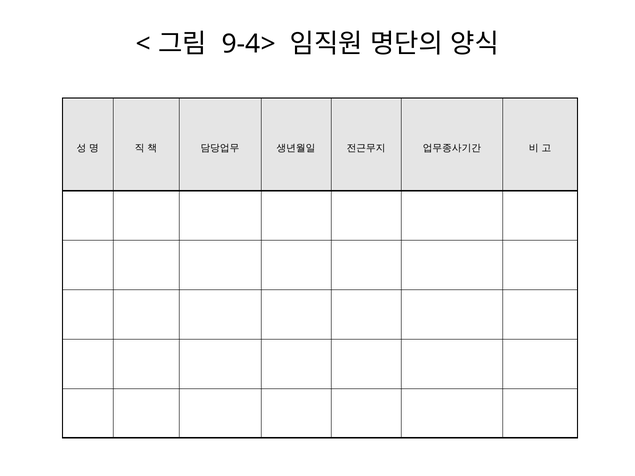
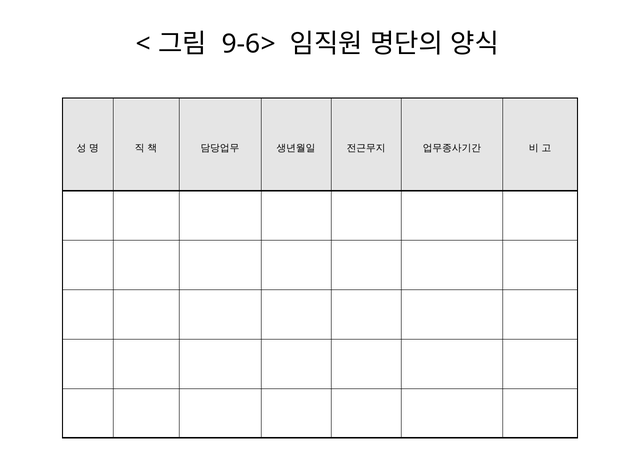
9-4>: 9-4> -> 9-6>
